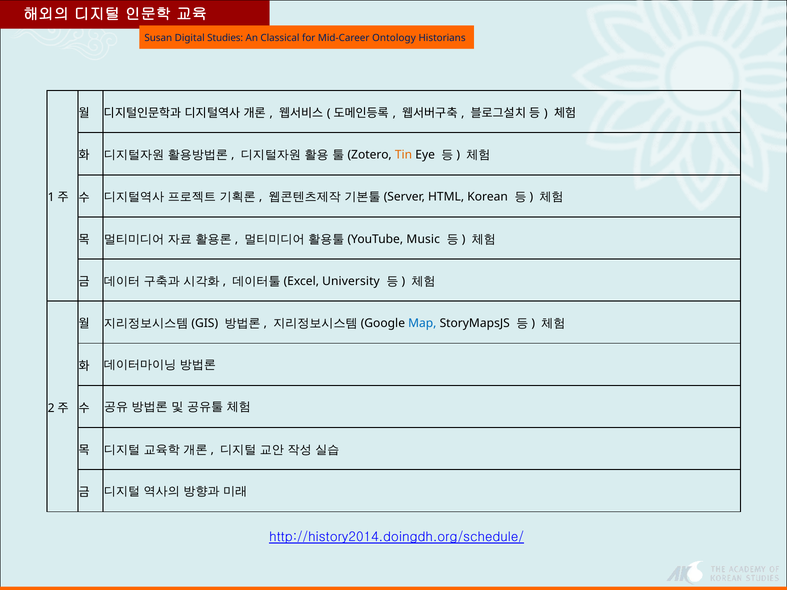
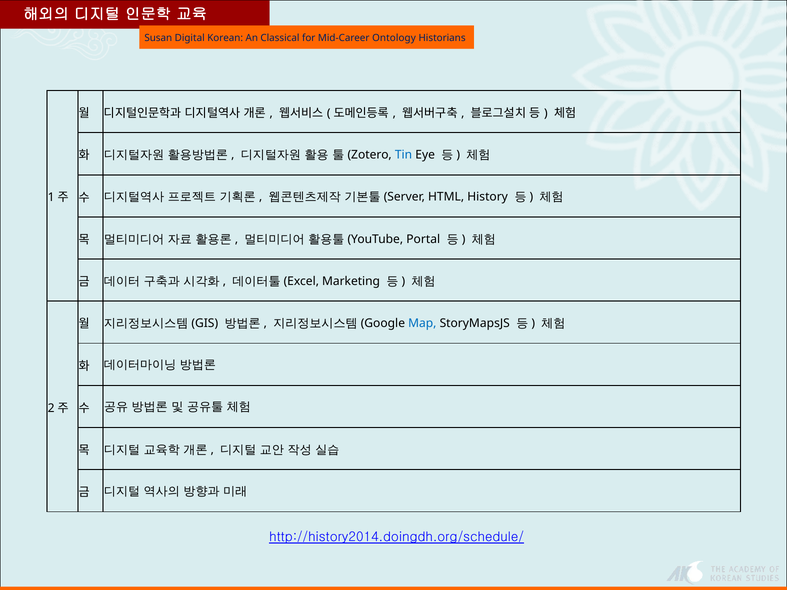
Studies: Studies -> Korean
Tin colour: orange -> blue
Korean: Korean -> History
Music: Music -> Portal
University: University -> Marketing
